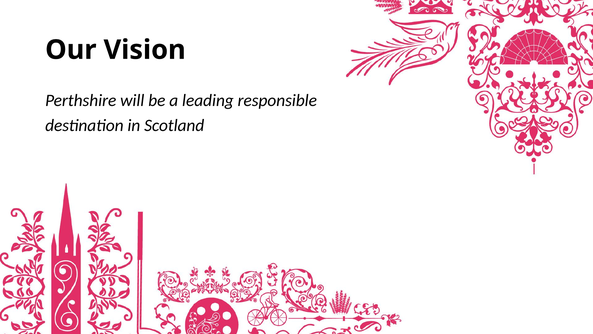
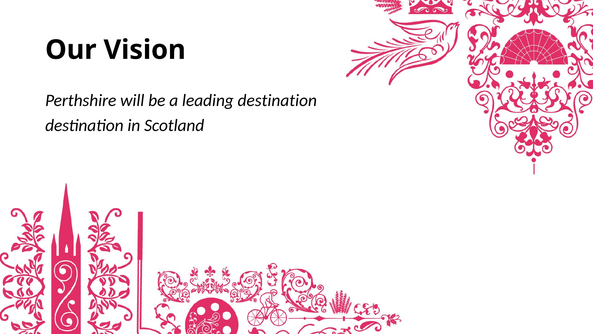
leading responsible: responsible -> destination
